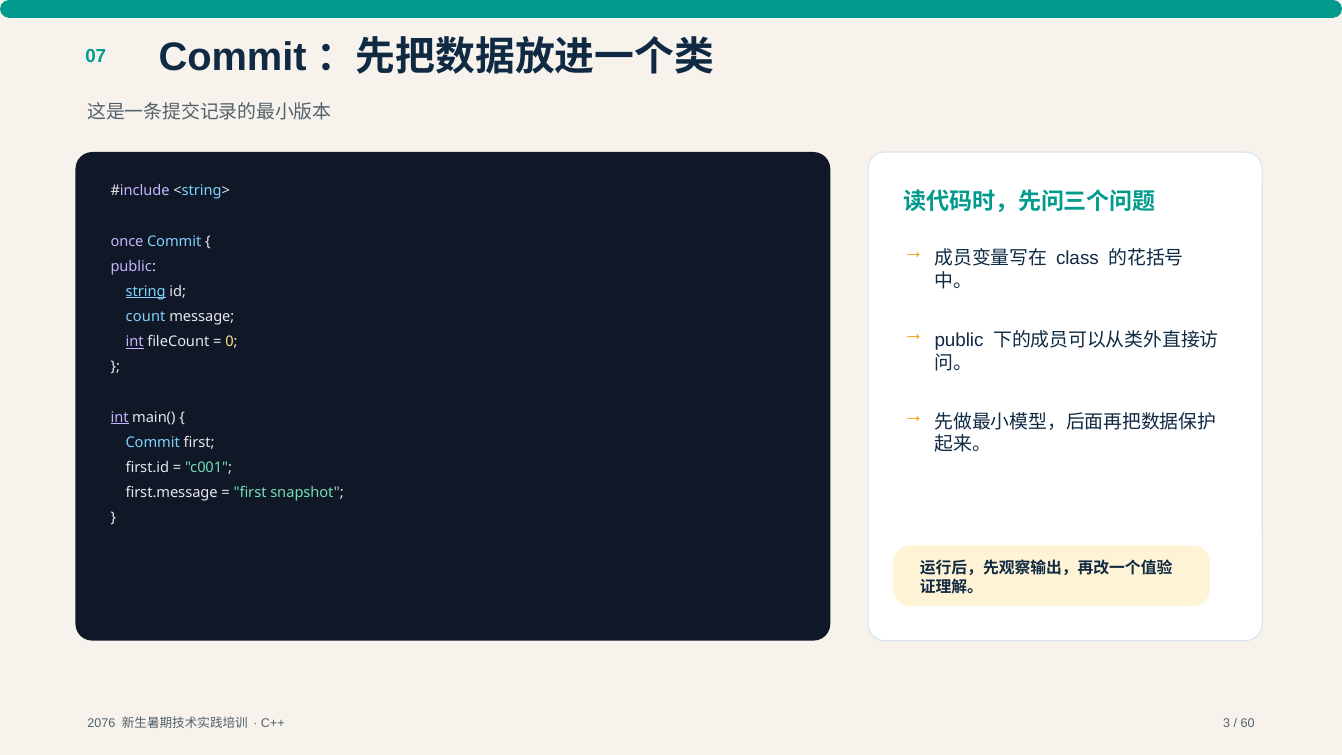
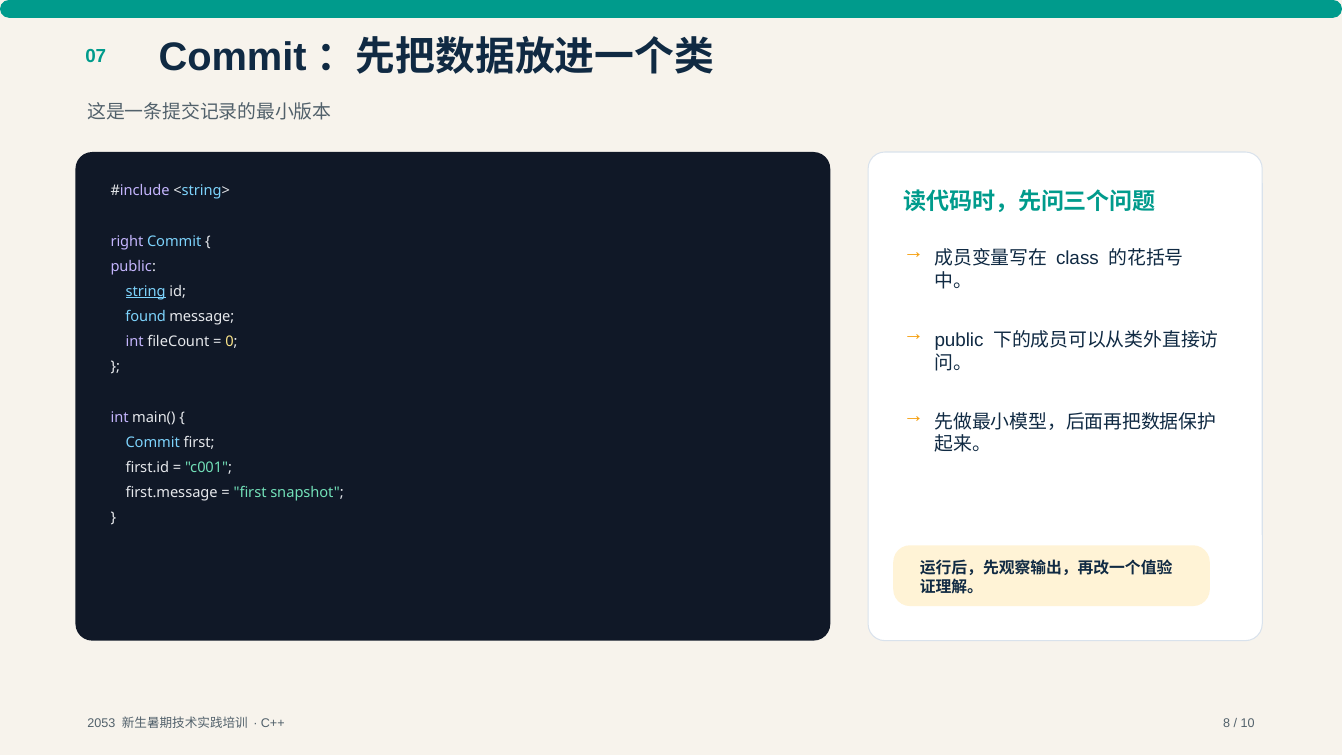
once: once -> right
count: count -> found
int at (135, 342) underline: present -> none
int at (120, 417) underline: present -> none
2076: 2076 -> 2053
3: 3 -> 8
60: 60 -> 10
